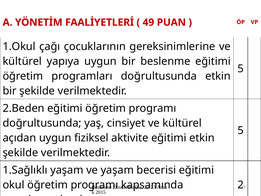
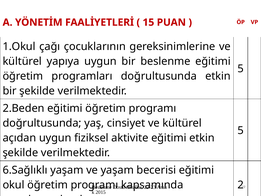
49: 49 -> 15
1.Sağlıklı: 1.Sağlıklı -> 6.Sağlıklı
